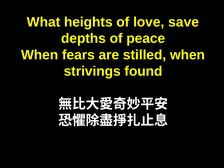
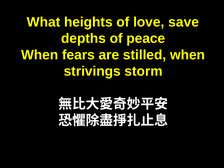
found: found -> storm
